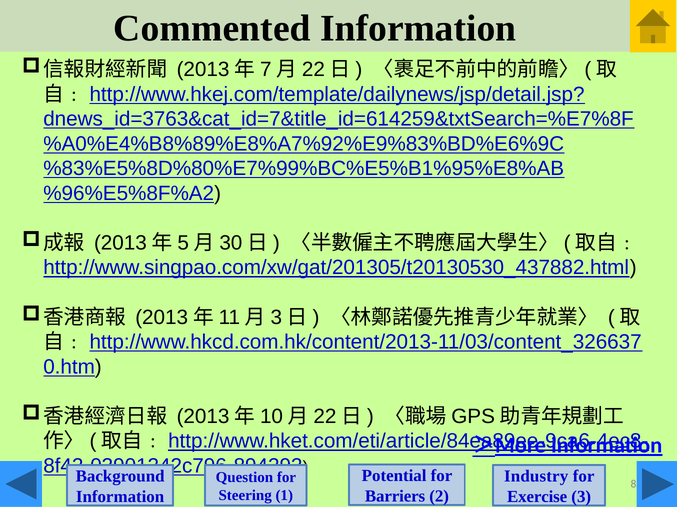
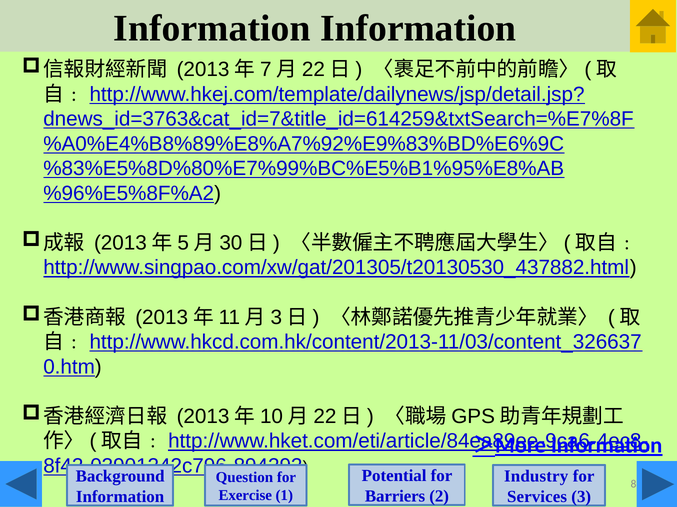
Commented at (212, 28): Commented -> Information
Steering: Steering -> Exercise
Exercise: Exercise -> Services
